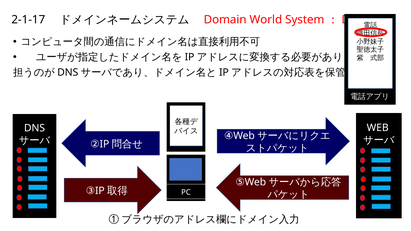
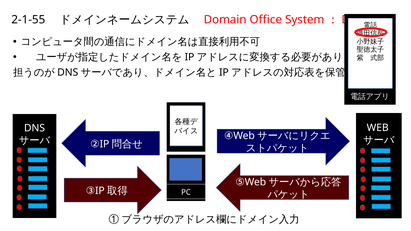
2-1-17: 2-1-17 -> 2-1-55
World: World -> Office
